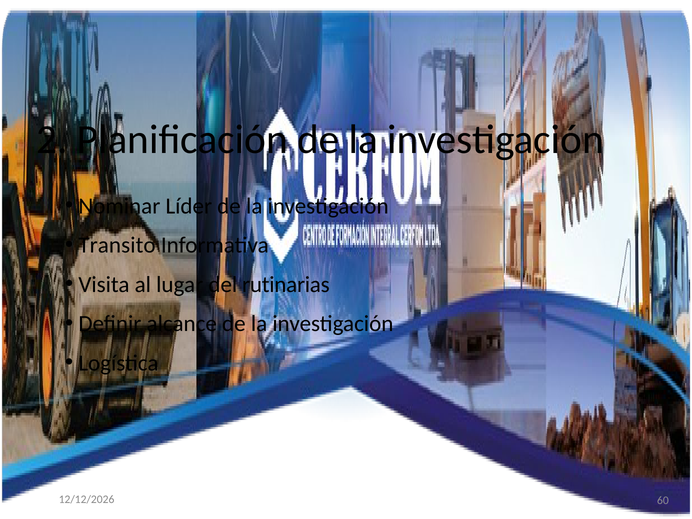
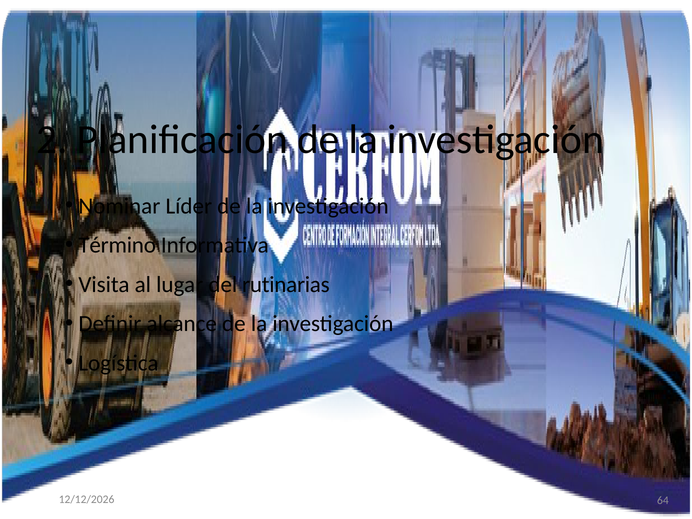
Transito: Transito -> Término
60: 60 -> 64
